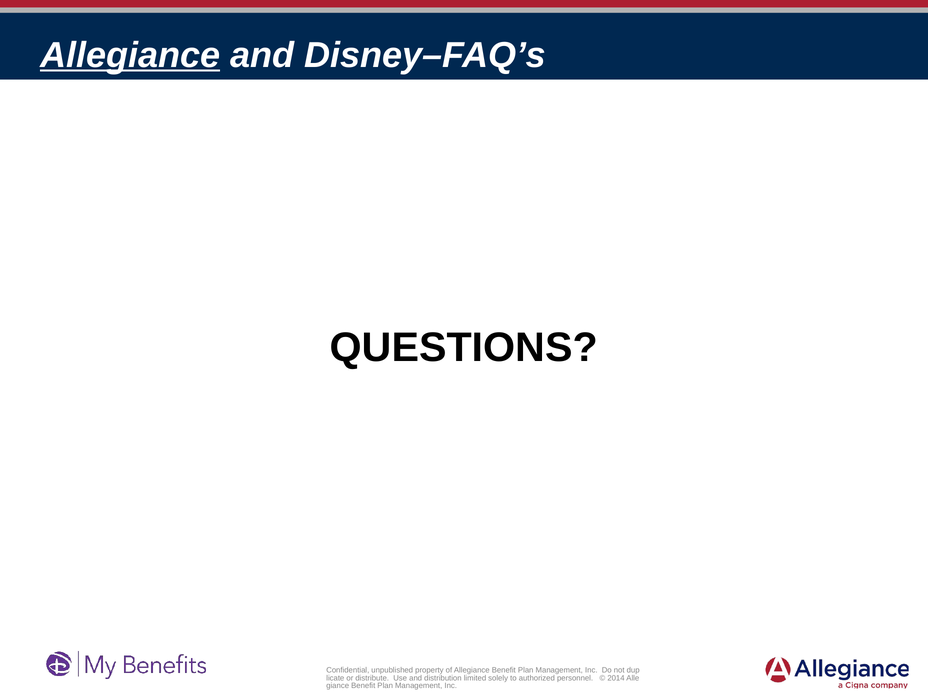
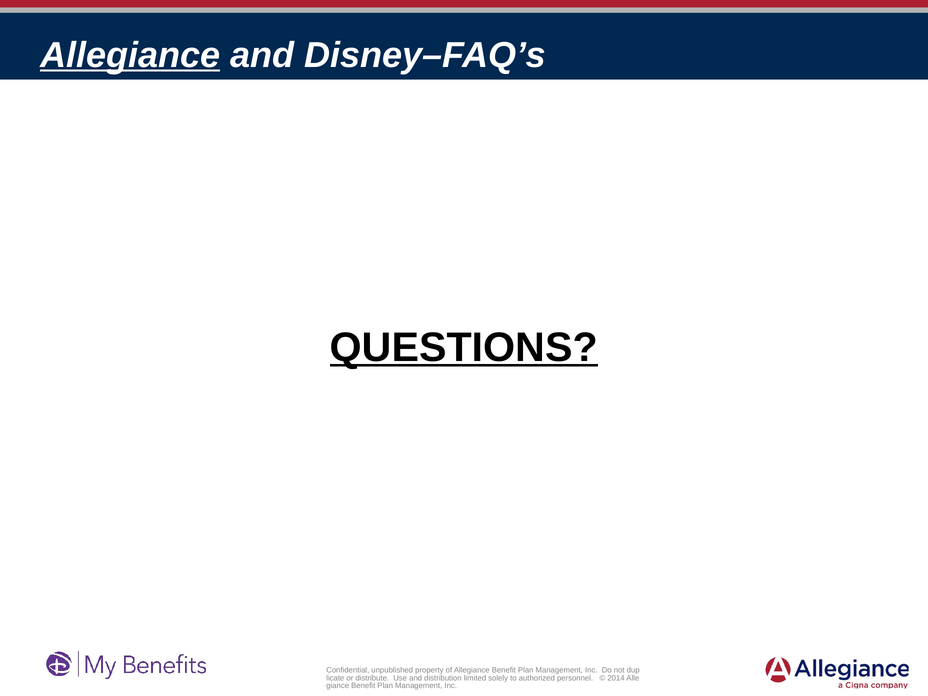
QUESTIONS underline: none -> present
